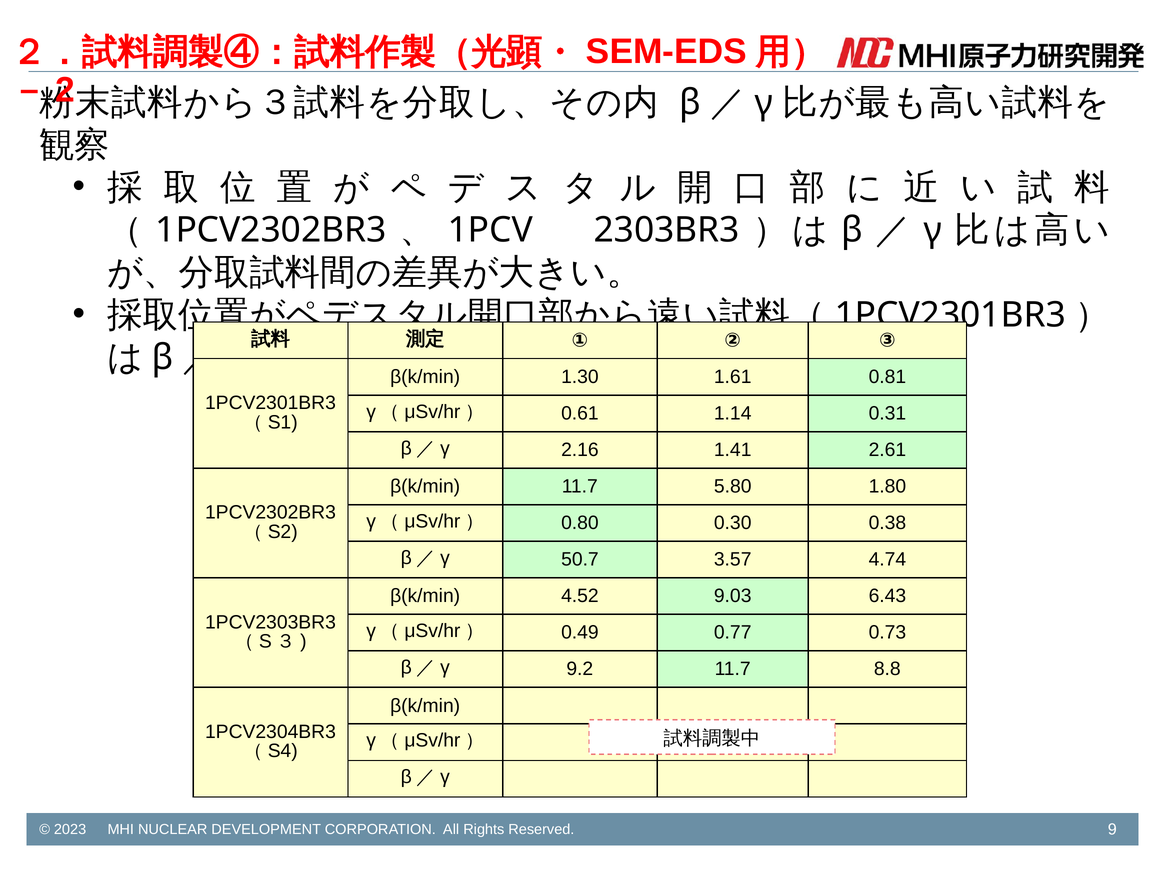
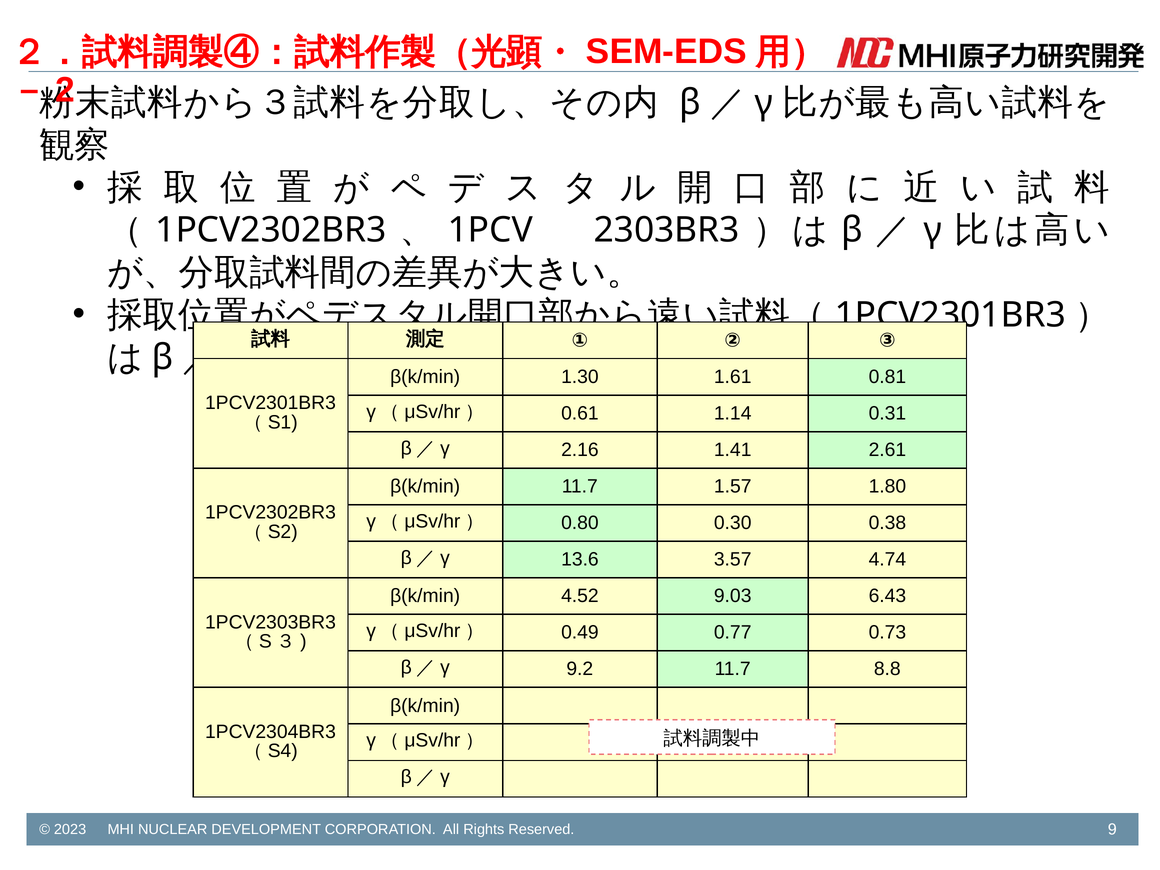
5.80: 5.80 -> 1.57
50.7: 50.7 -> 13.6
